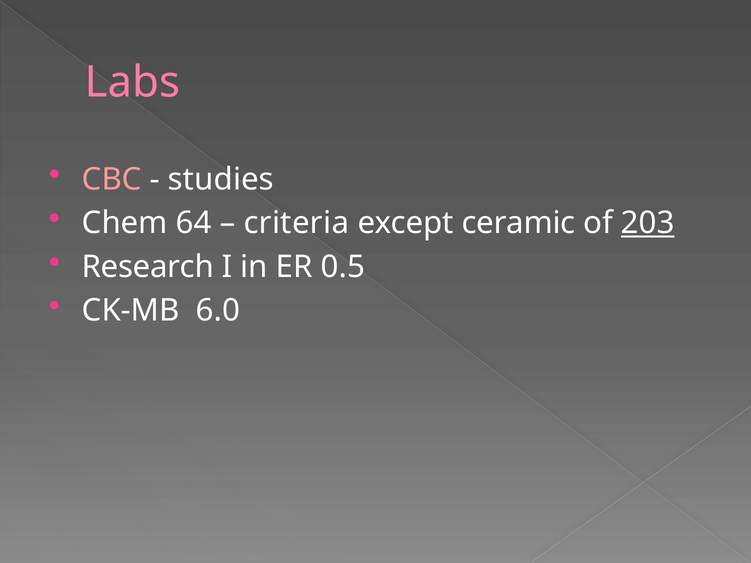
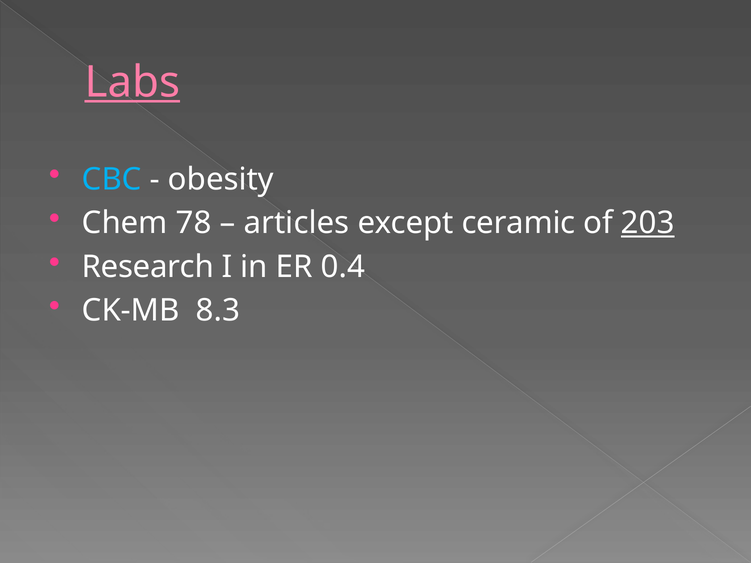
Labs underline: none -> present
CBC colour: pink -> light blue
studies: studies -> obesity
64: 64 -> 78
criteria: criteria -> articles
0.5: 0.5 -> 0.4
6.0: 6.0 -> 8.3
